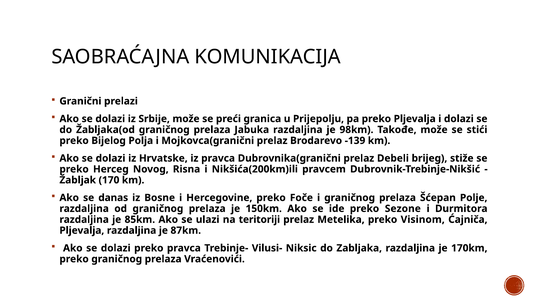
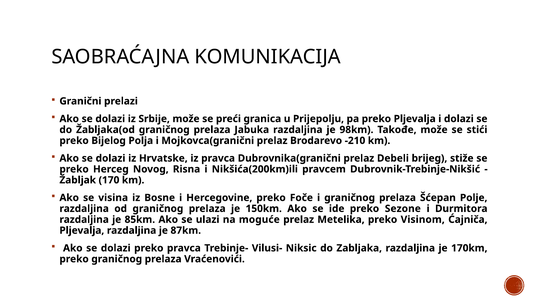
-139: -139 -> -210
danas: danas -> visina
teritoriji: teritoriji -> moguće
